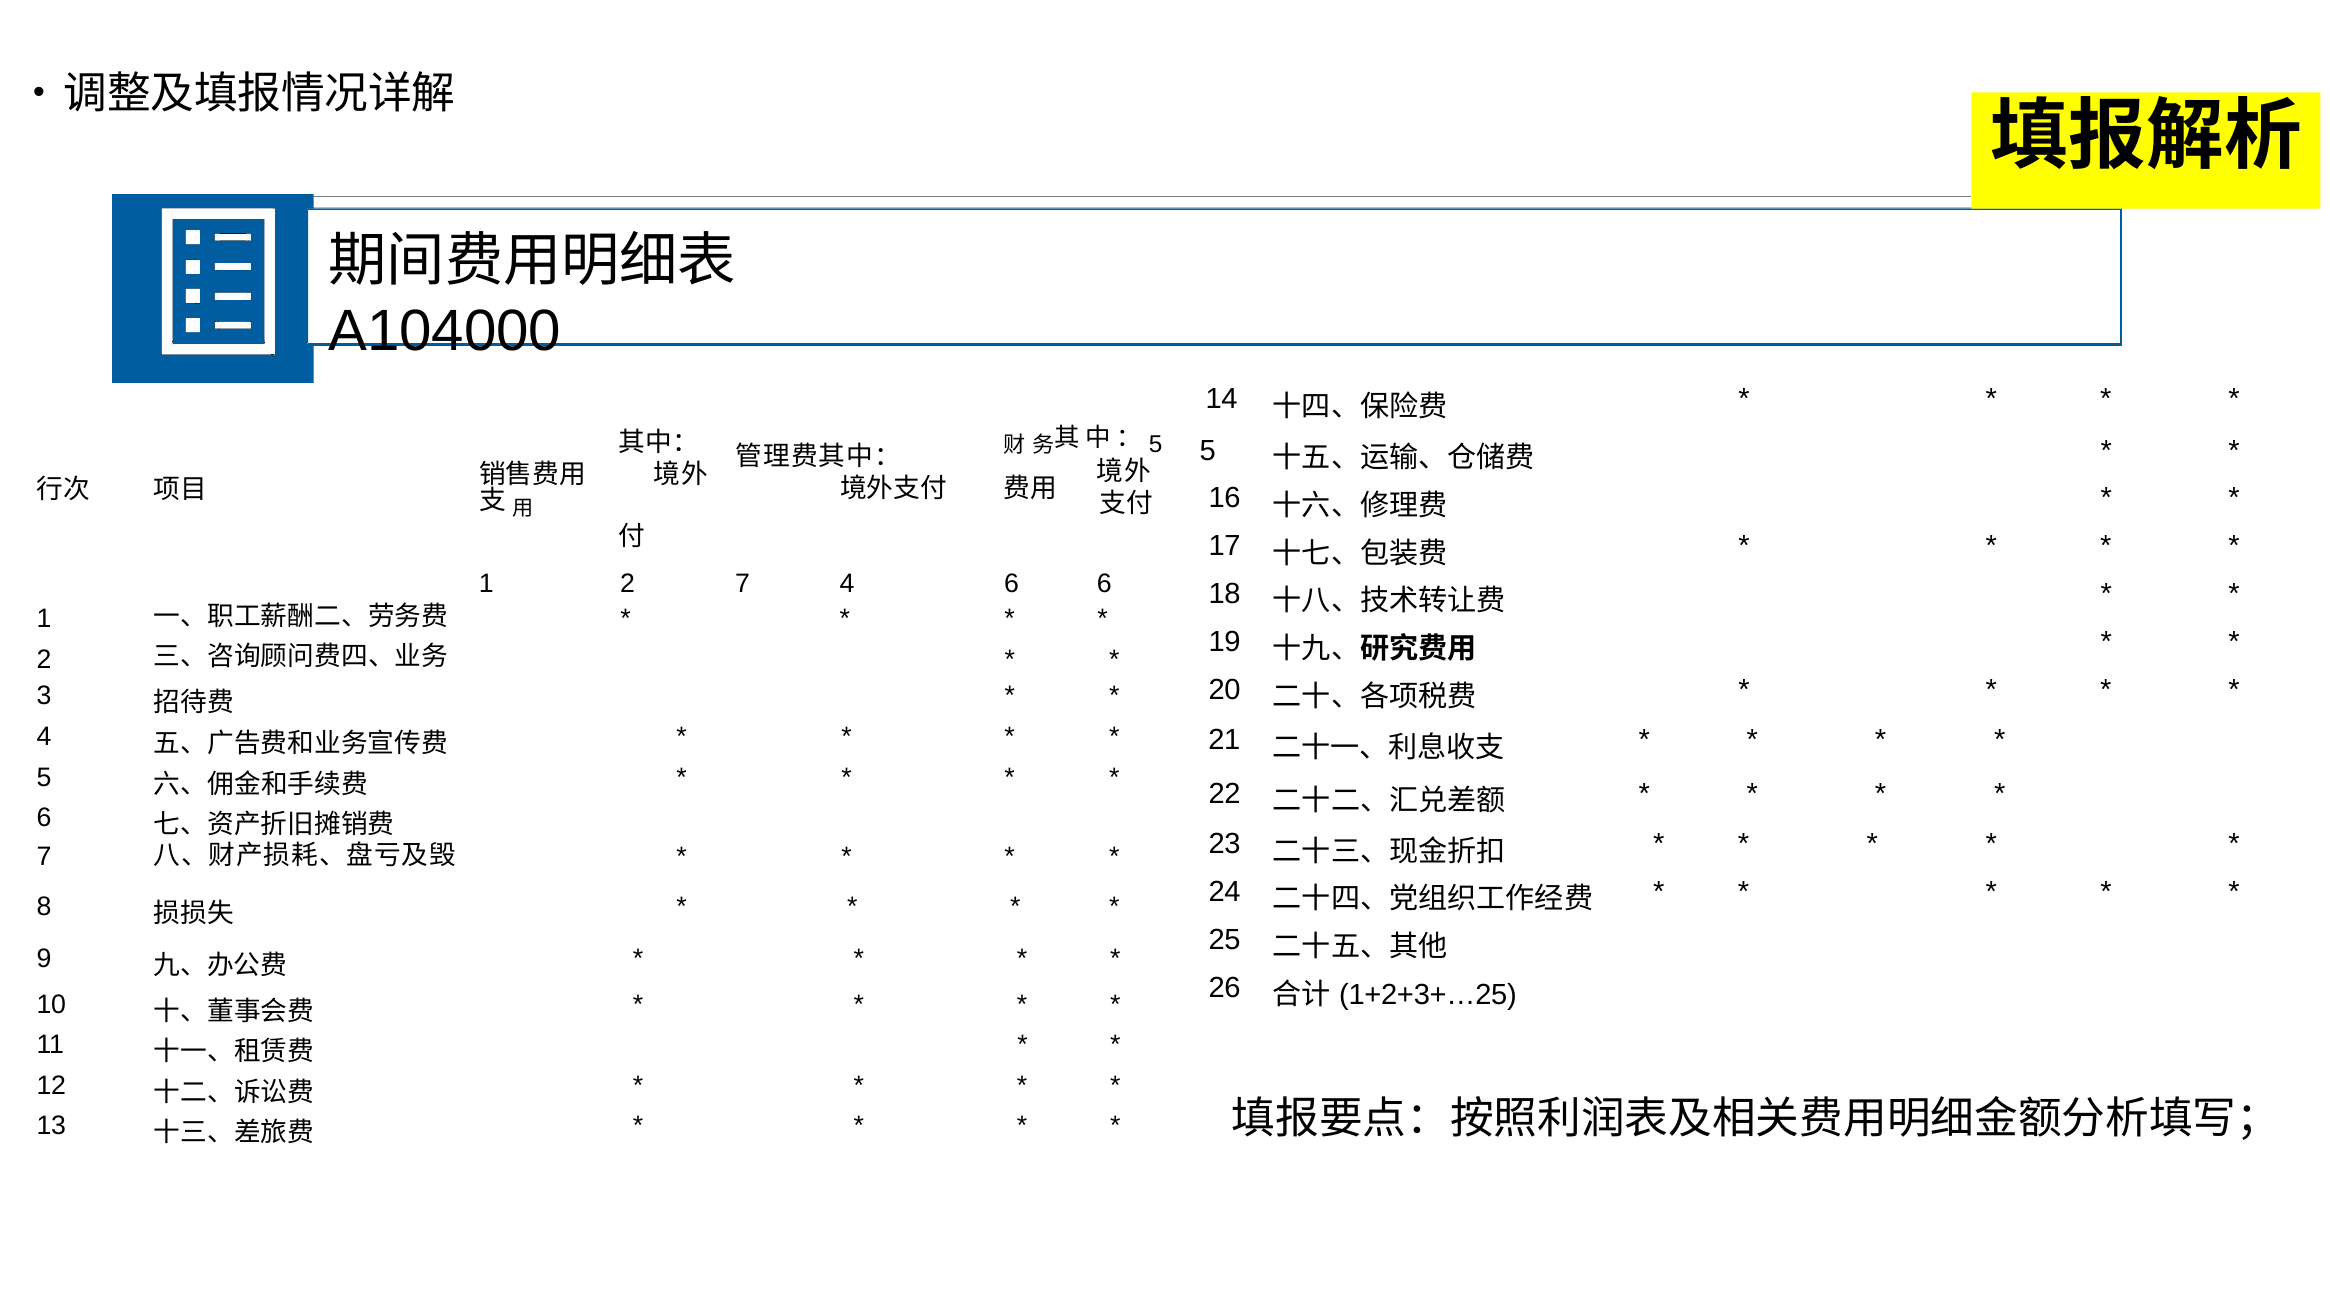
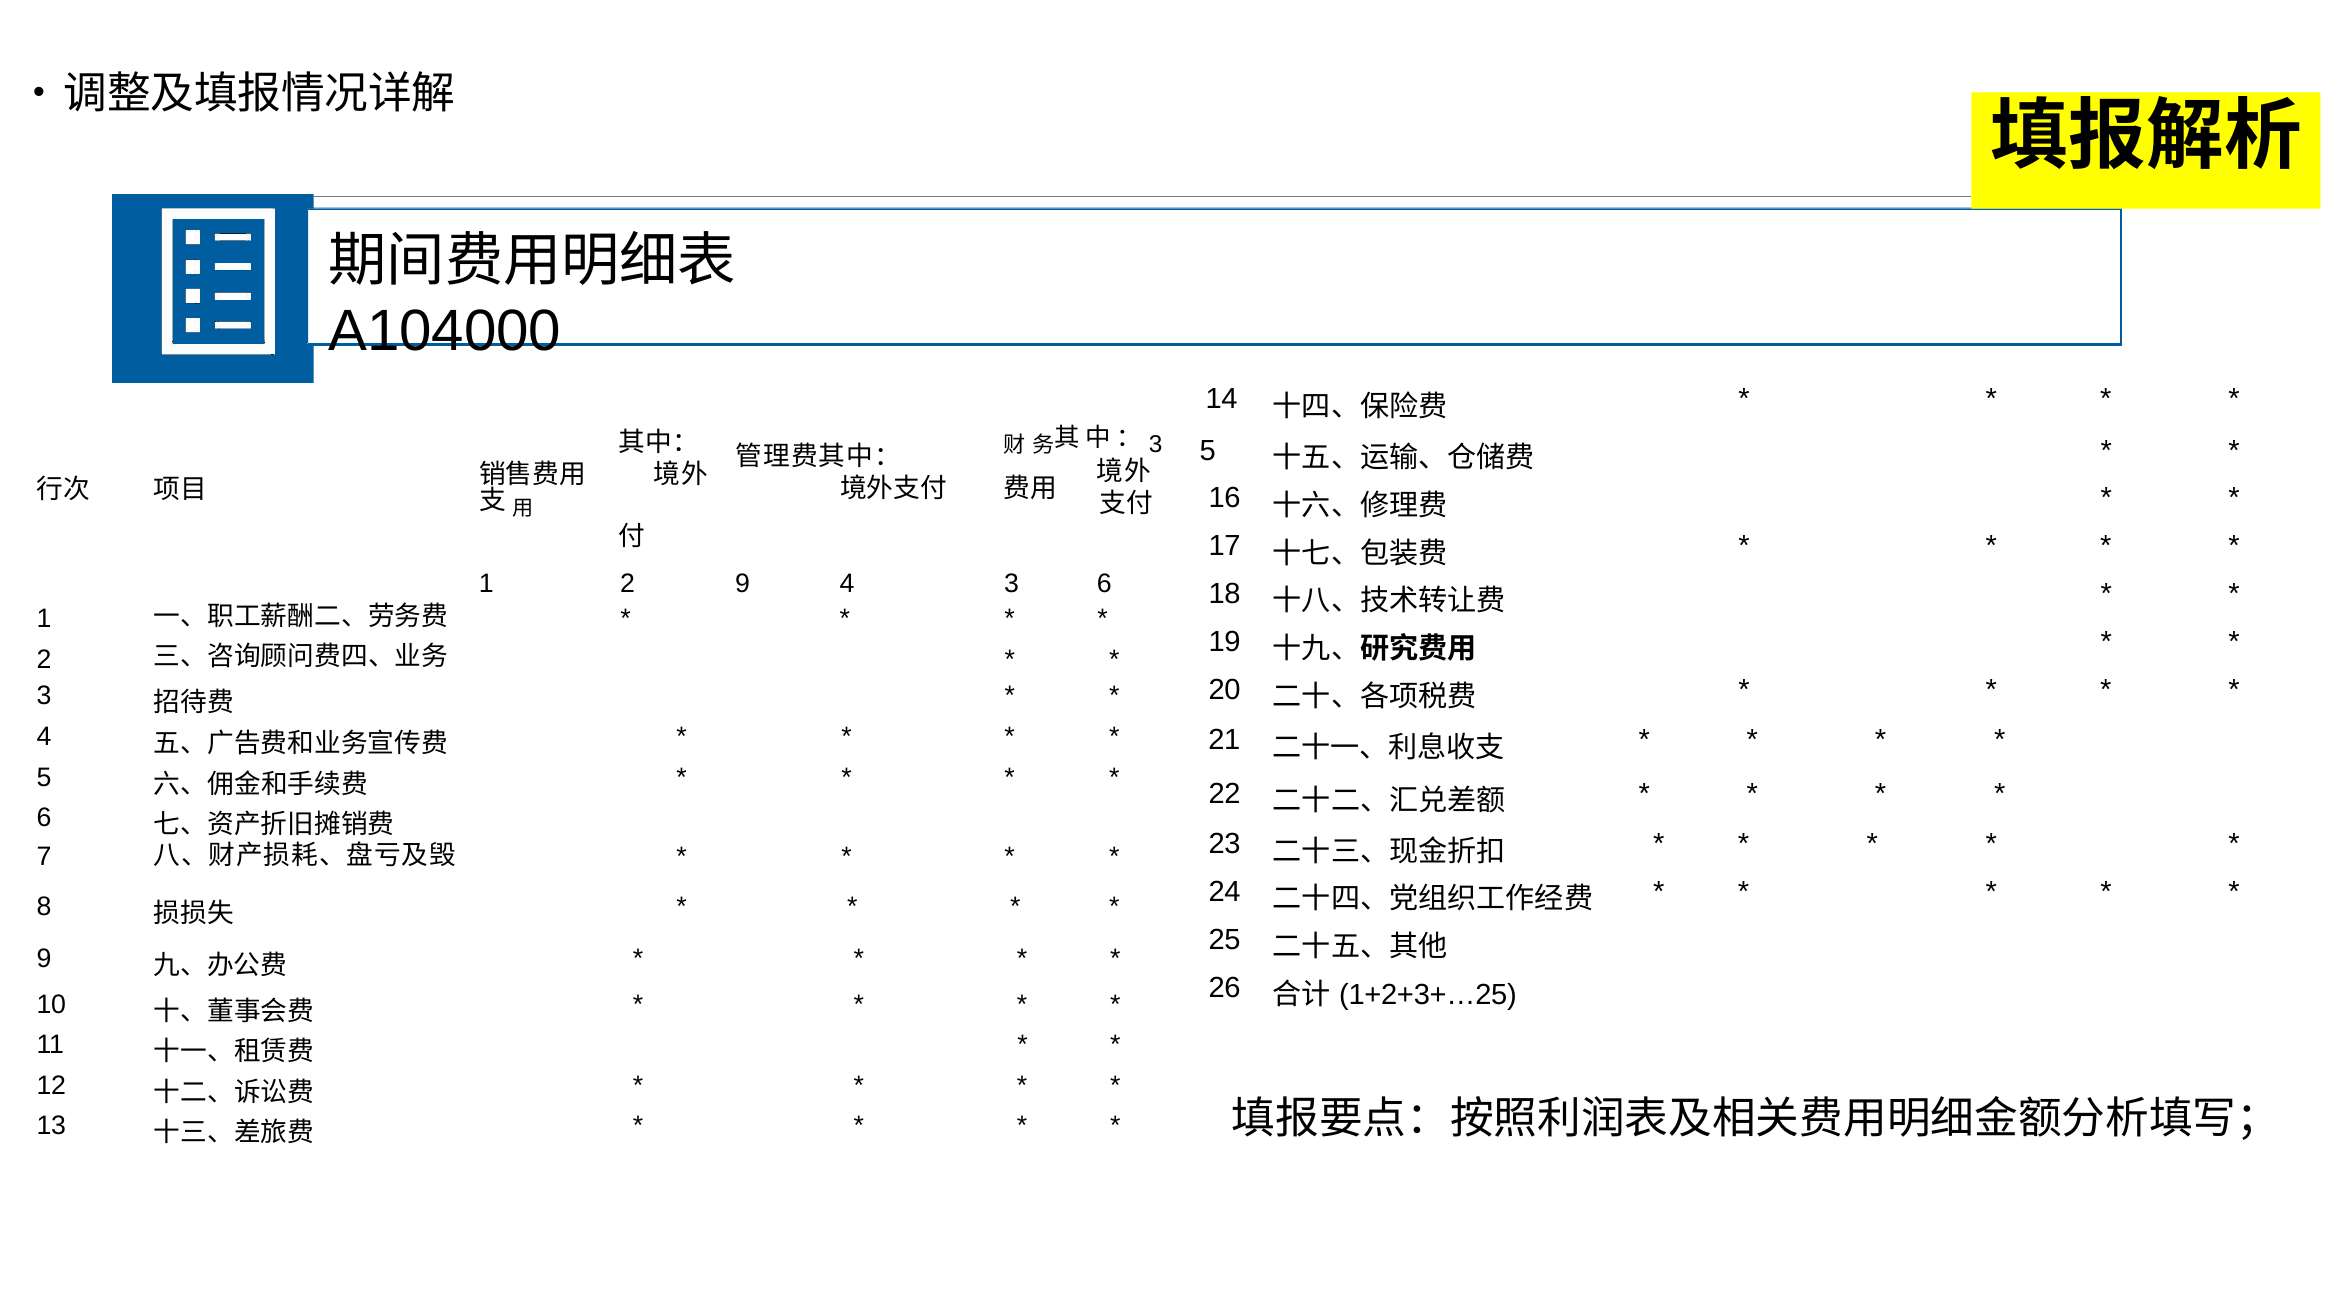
5 at (1156, 444): 5 -> 3
2 7: 7 -> 9
4 6: 6 -> 3
